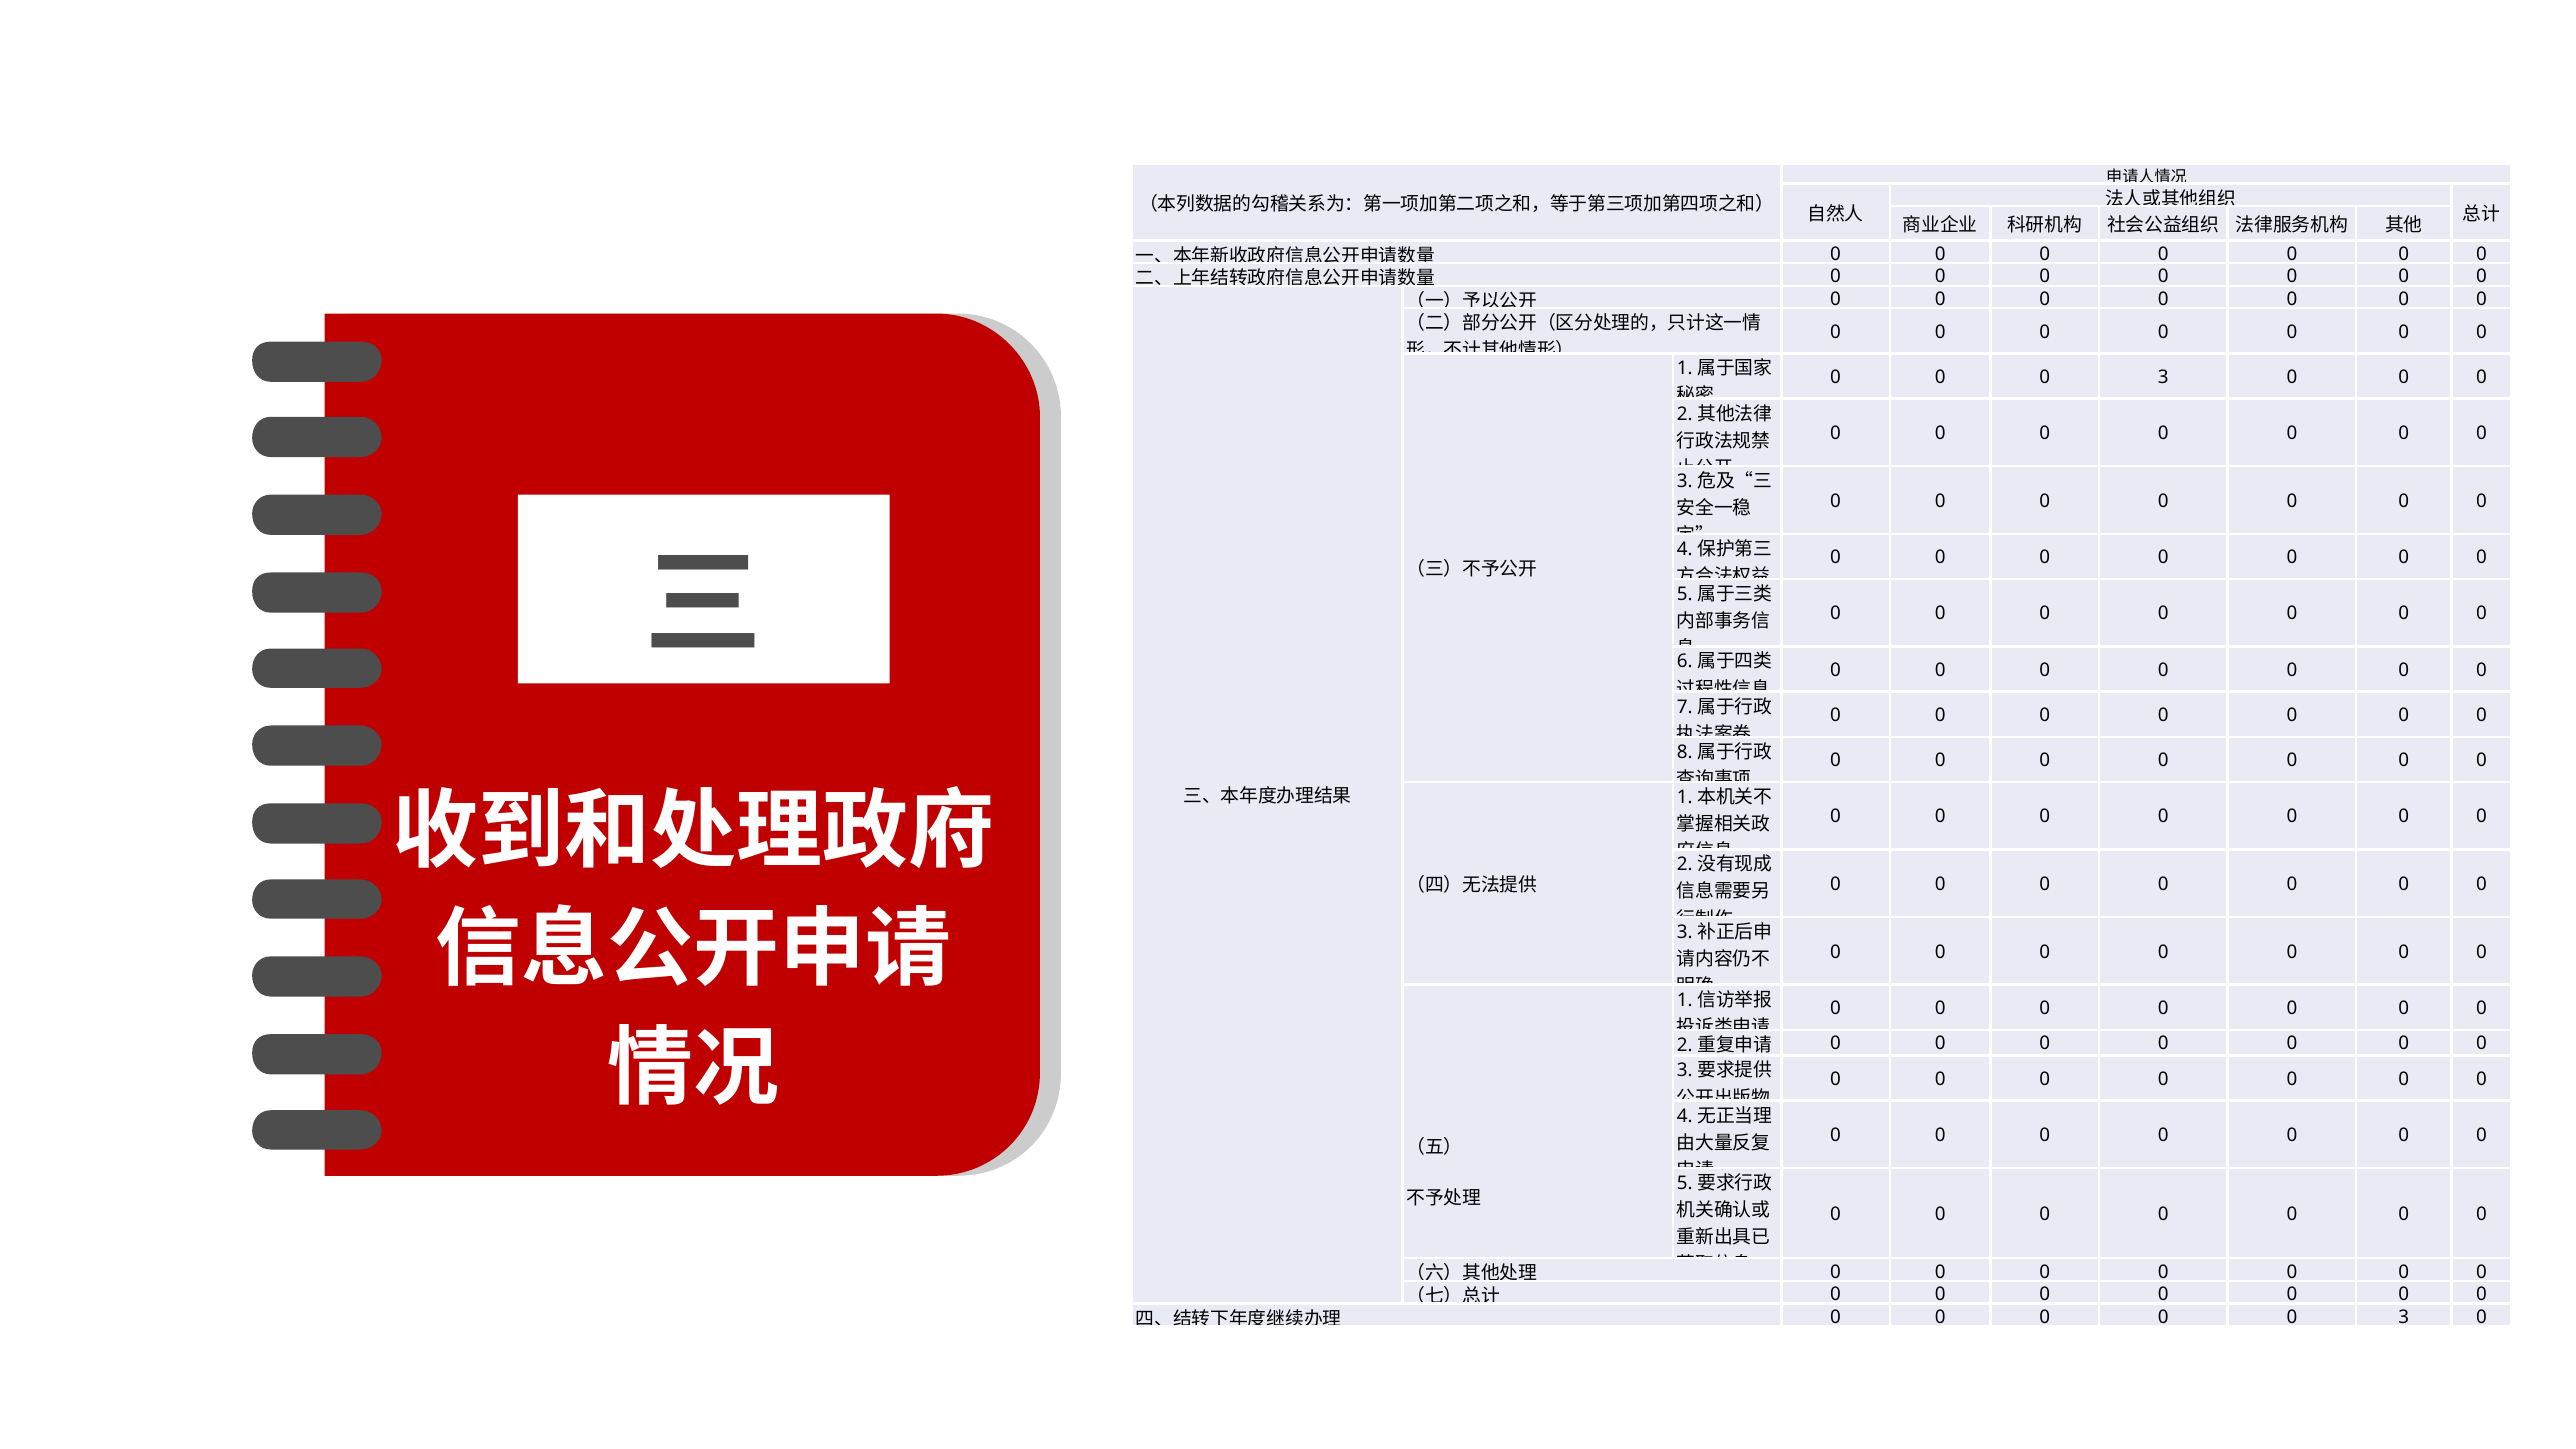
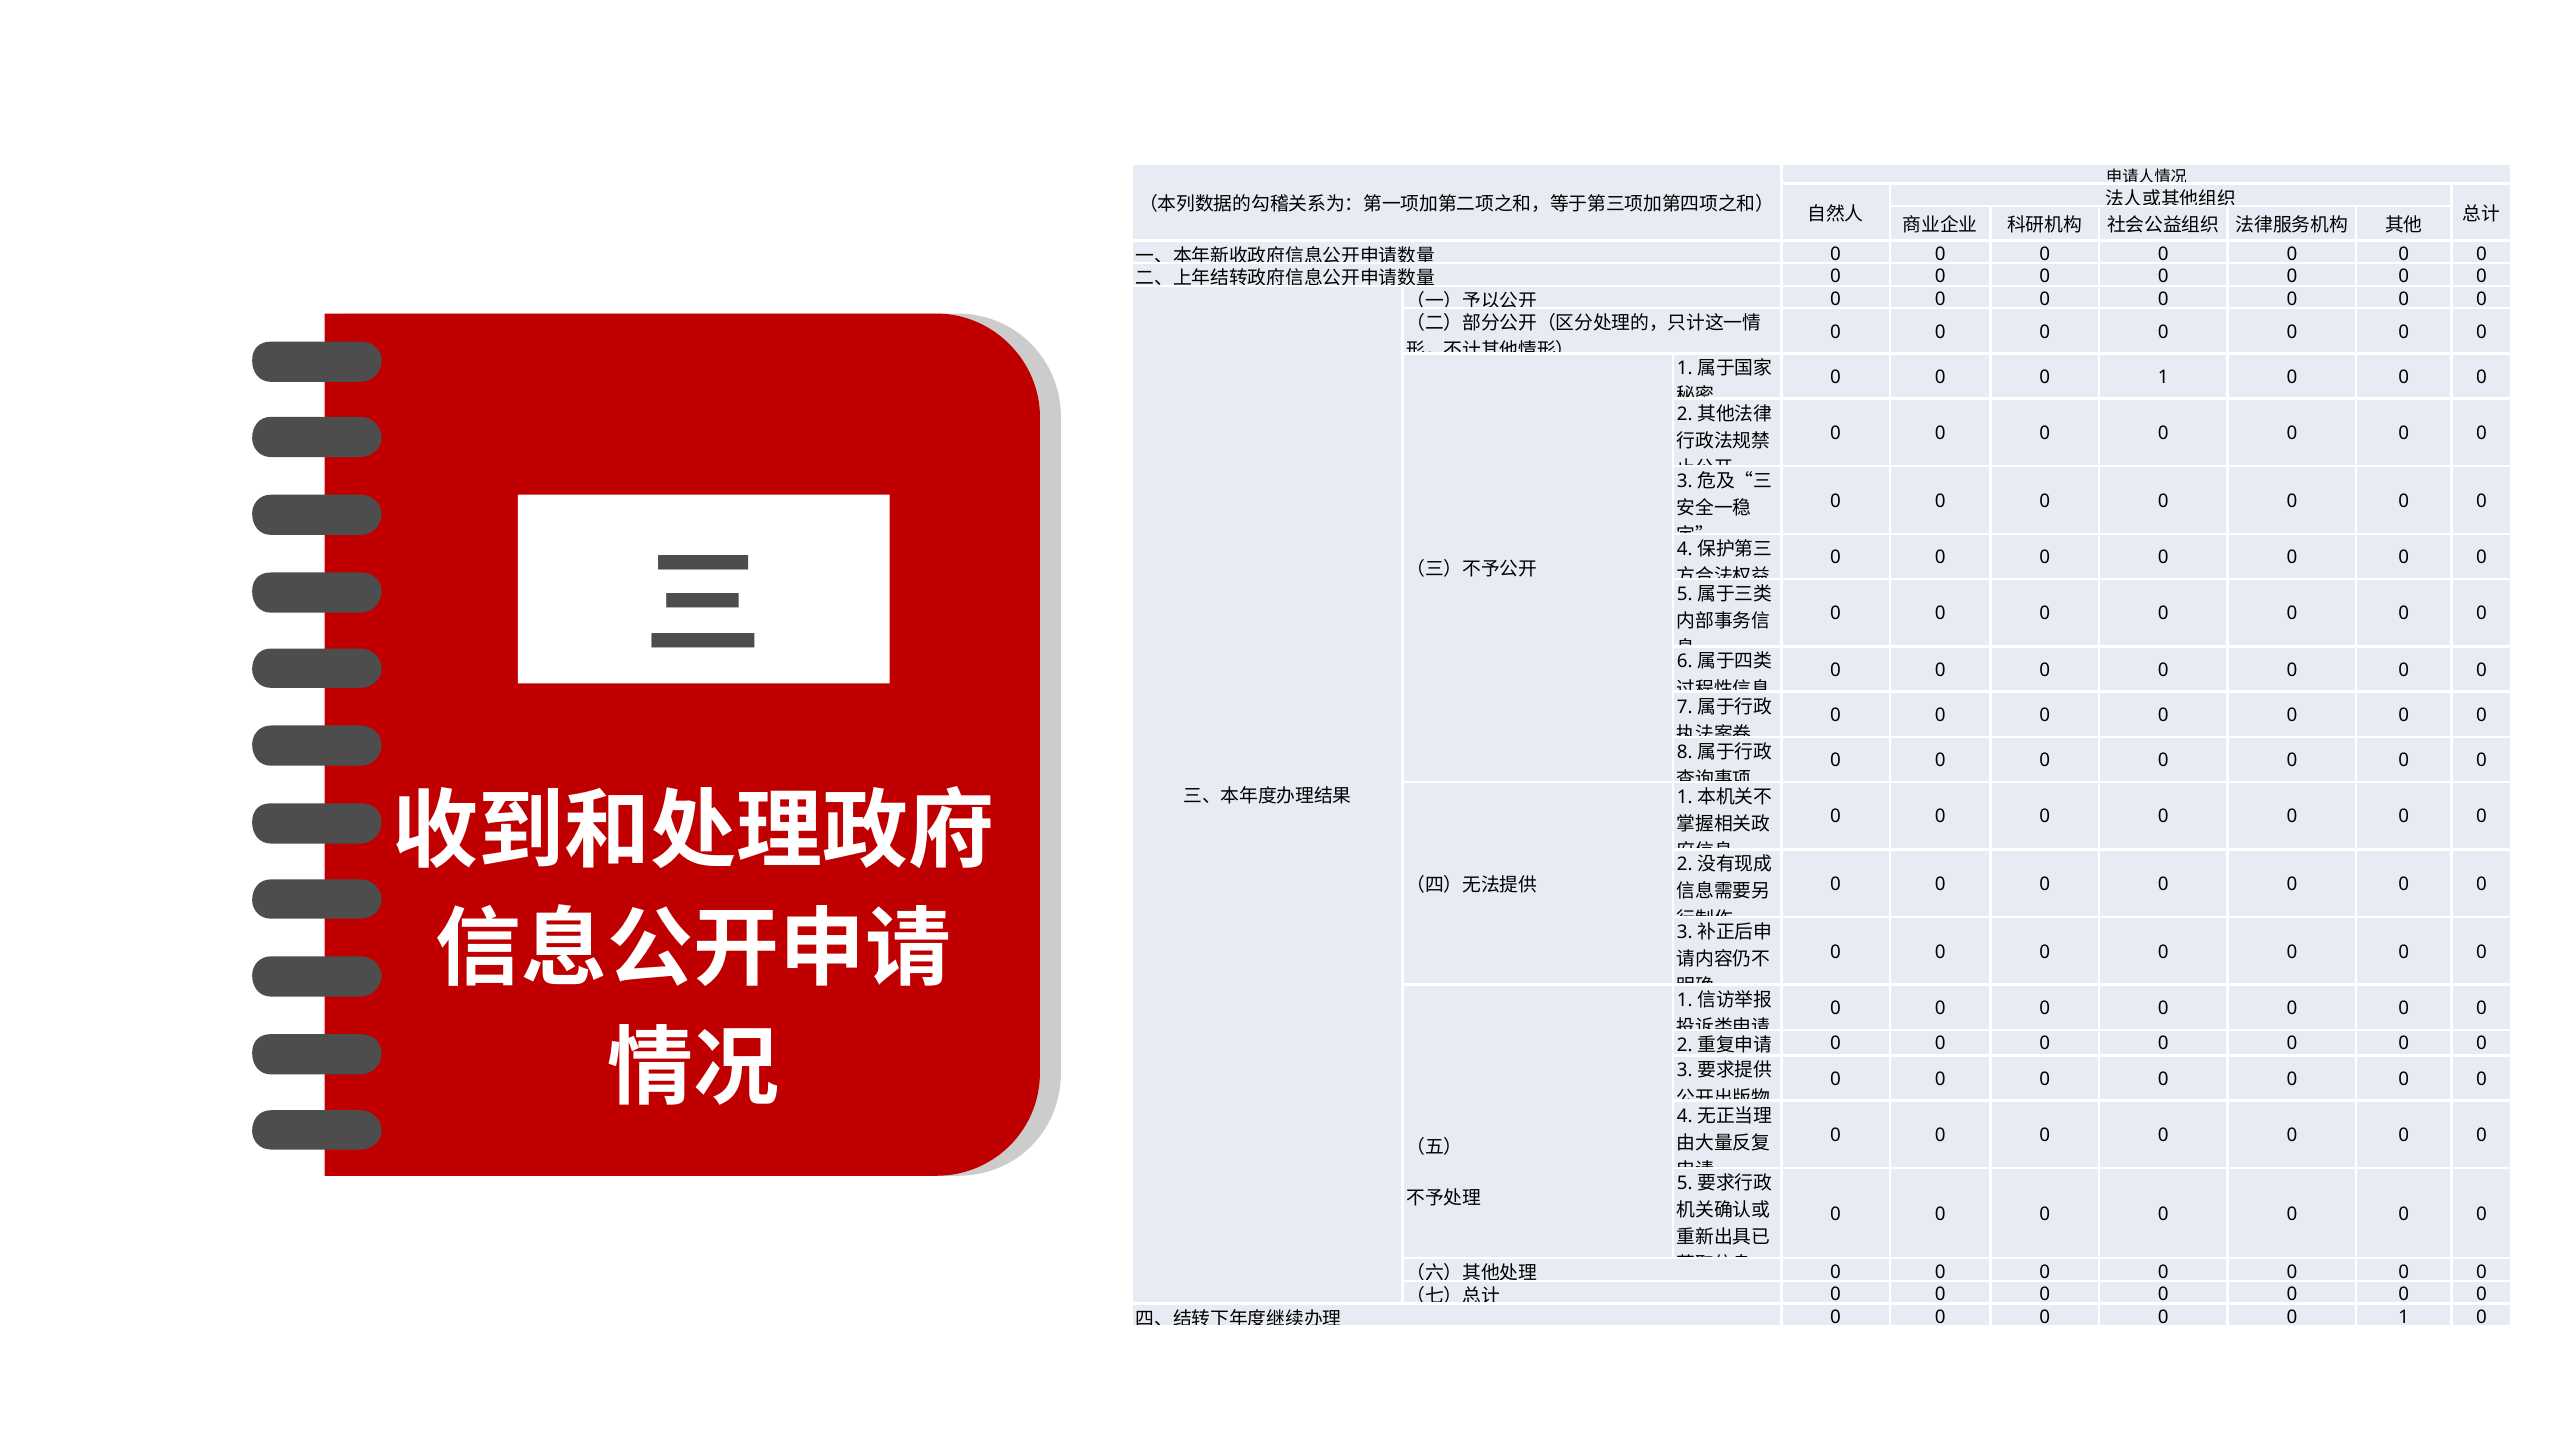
3 at (2163, 377): 3 -> 1
3 at (2404, 1317): 3 -> 1
